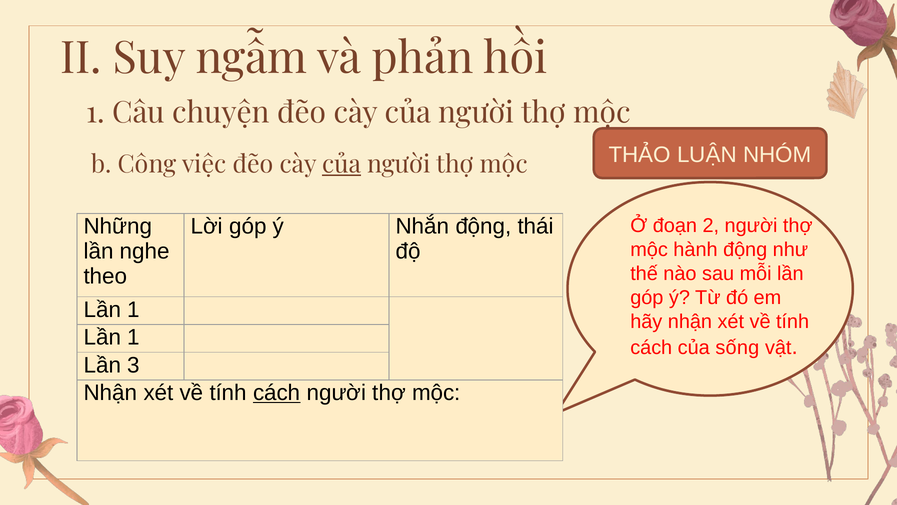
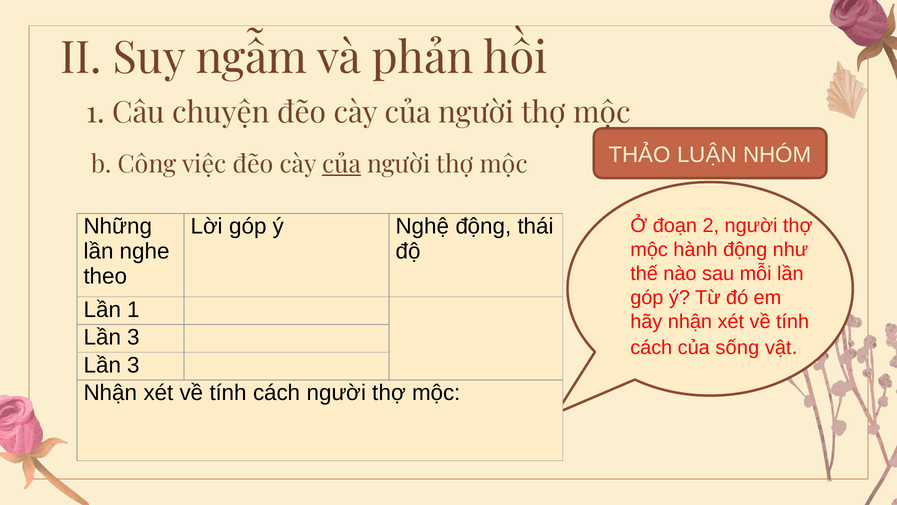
Nhắn: Nhắn -> Nghệ
1 at (134, 337): 1 -> 3
cách at (277, 393) underline: present -> none
